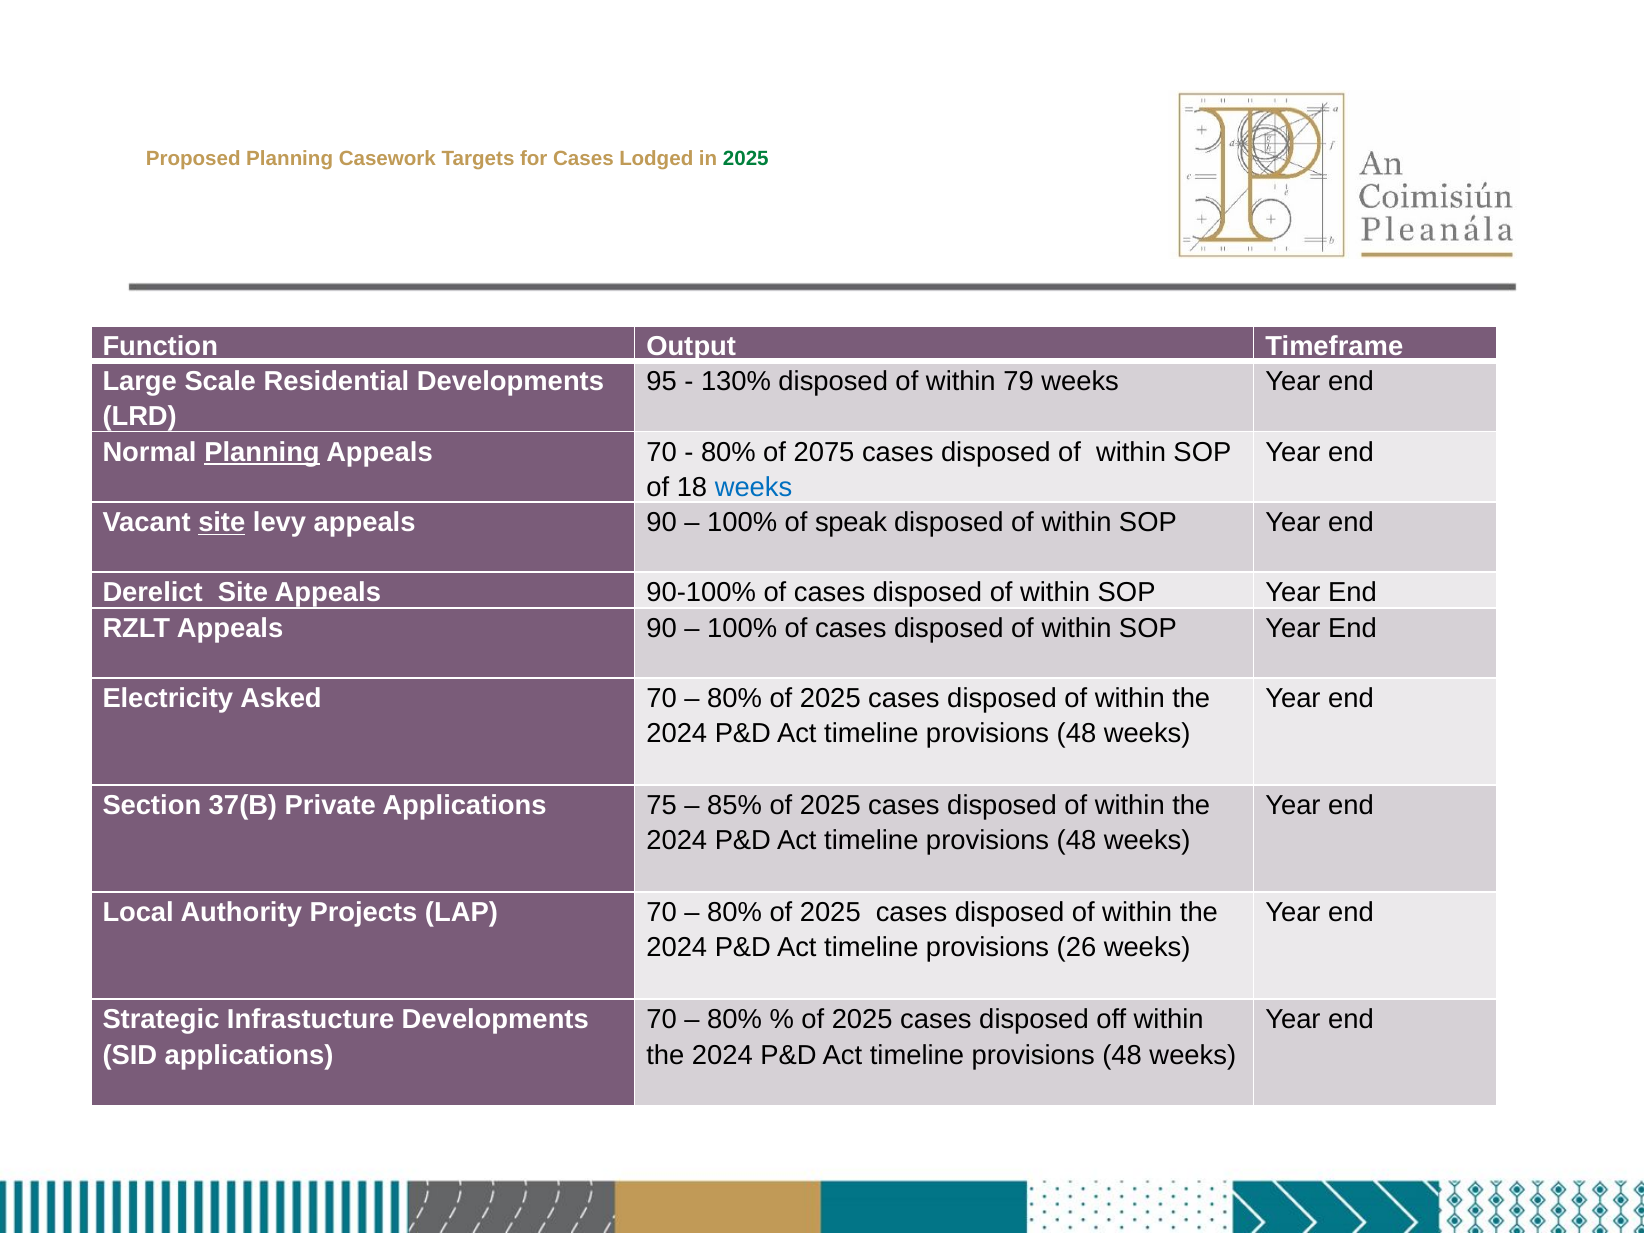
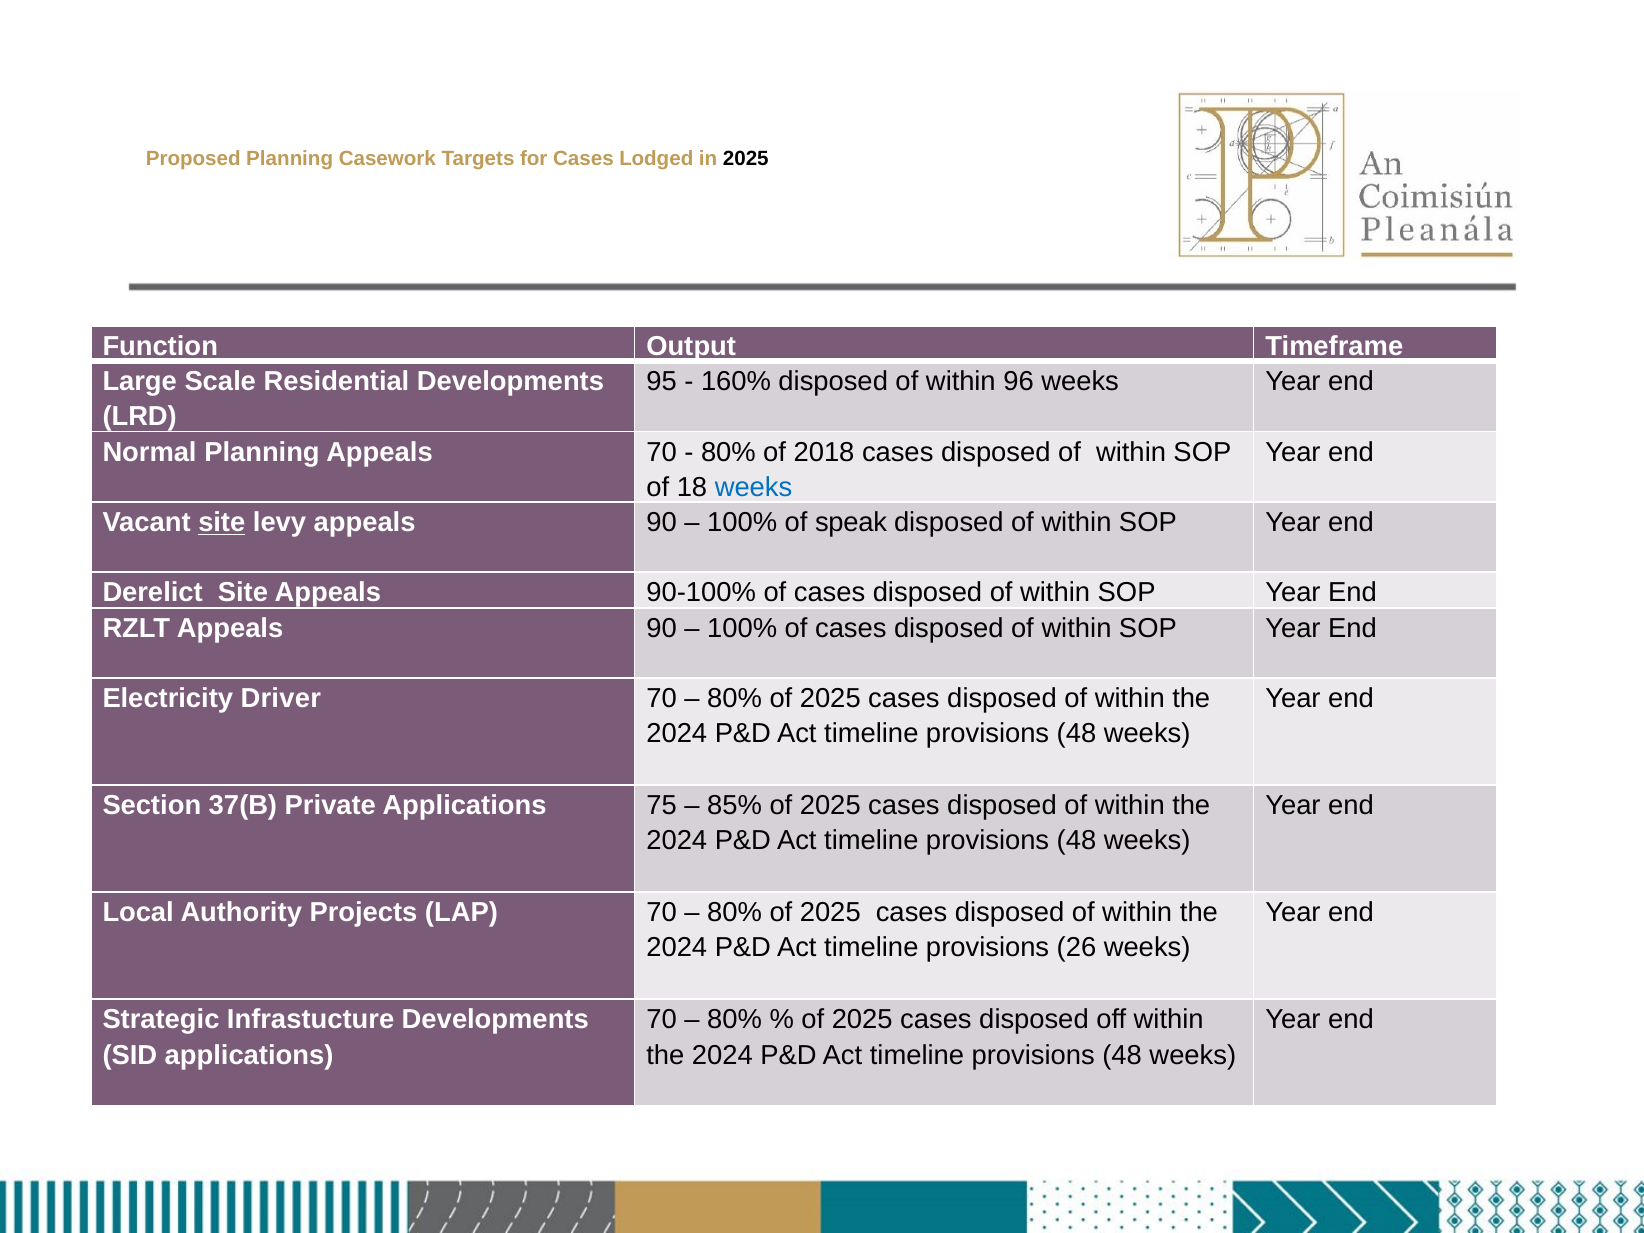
2025 at (746, 158) colour: green -> black
130%: 130% -> 160%
79: 79 -> 96
Planning at (262, 452) underline: present -> none
2075: 2075 -> 2018
Asked: Asked -> Driver
